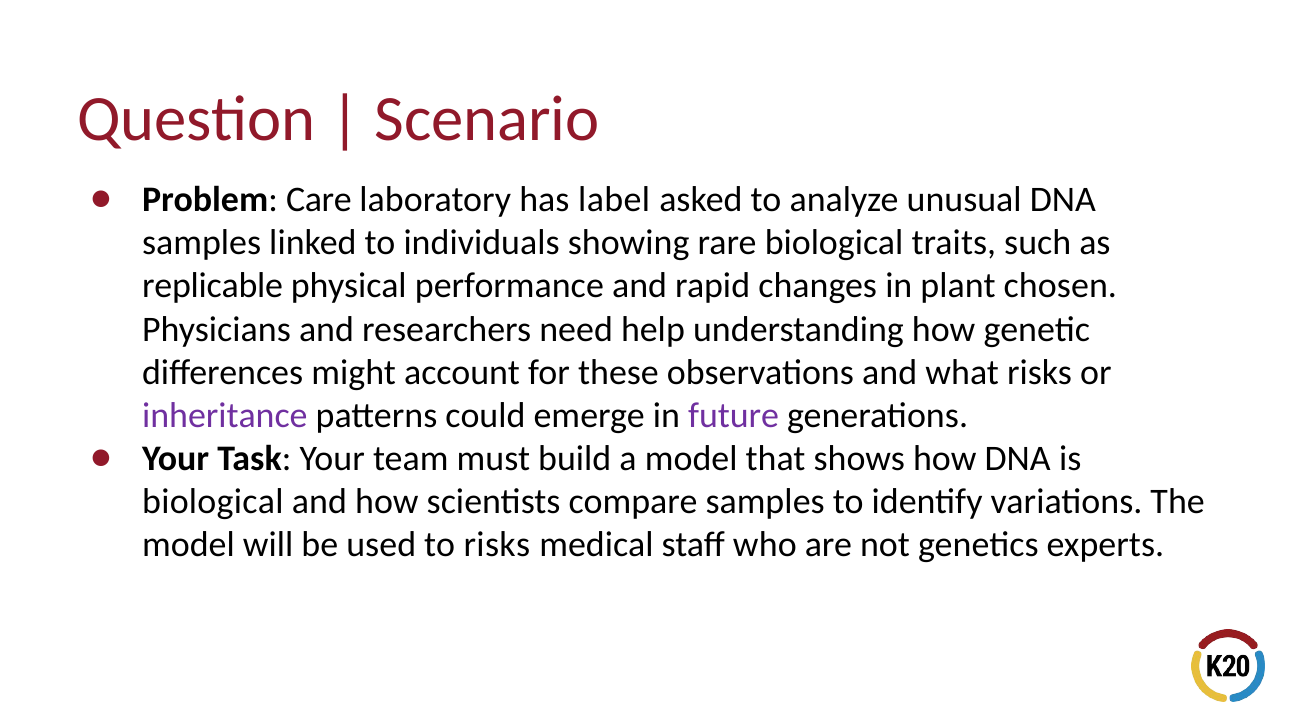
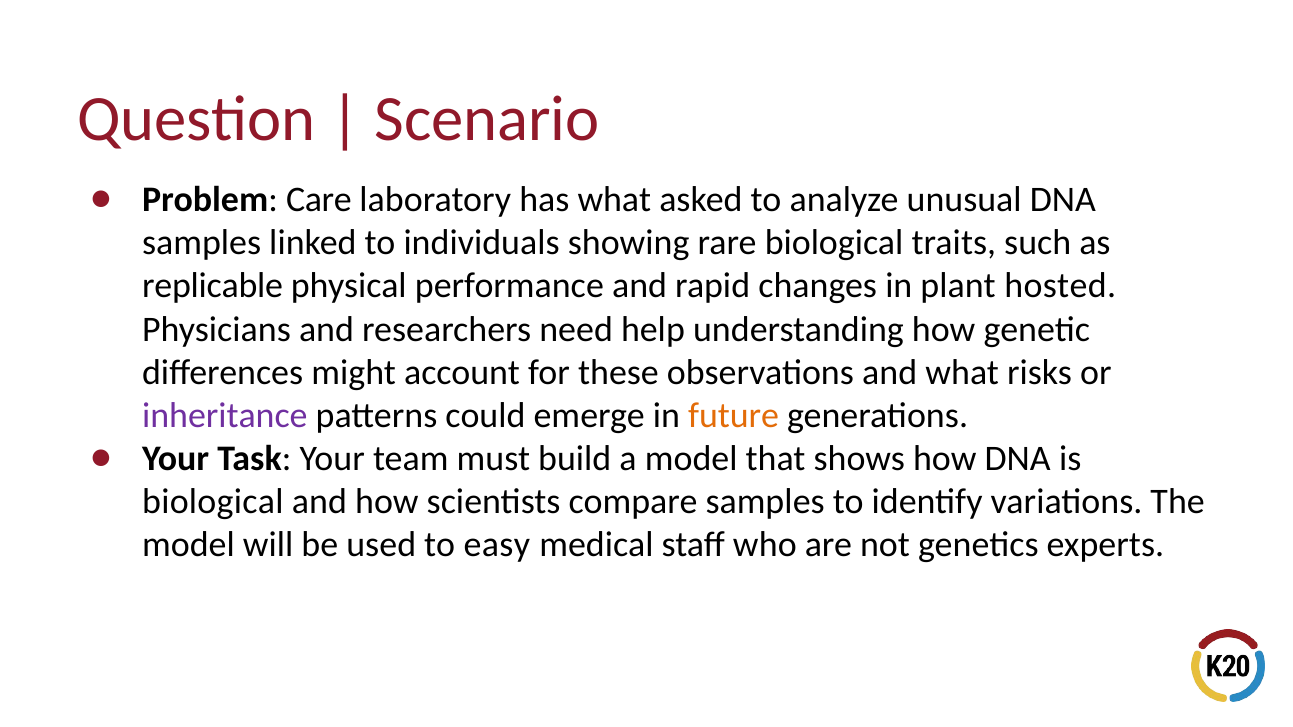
has label: label -> what
chosen: chosen -> hosted
future colour: purple -> orange
to risks: risks -> easy
